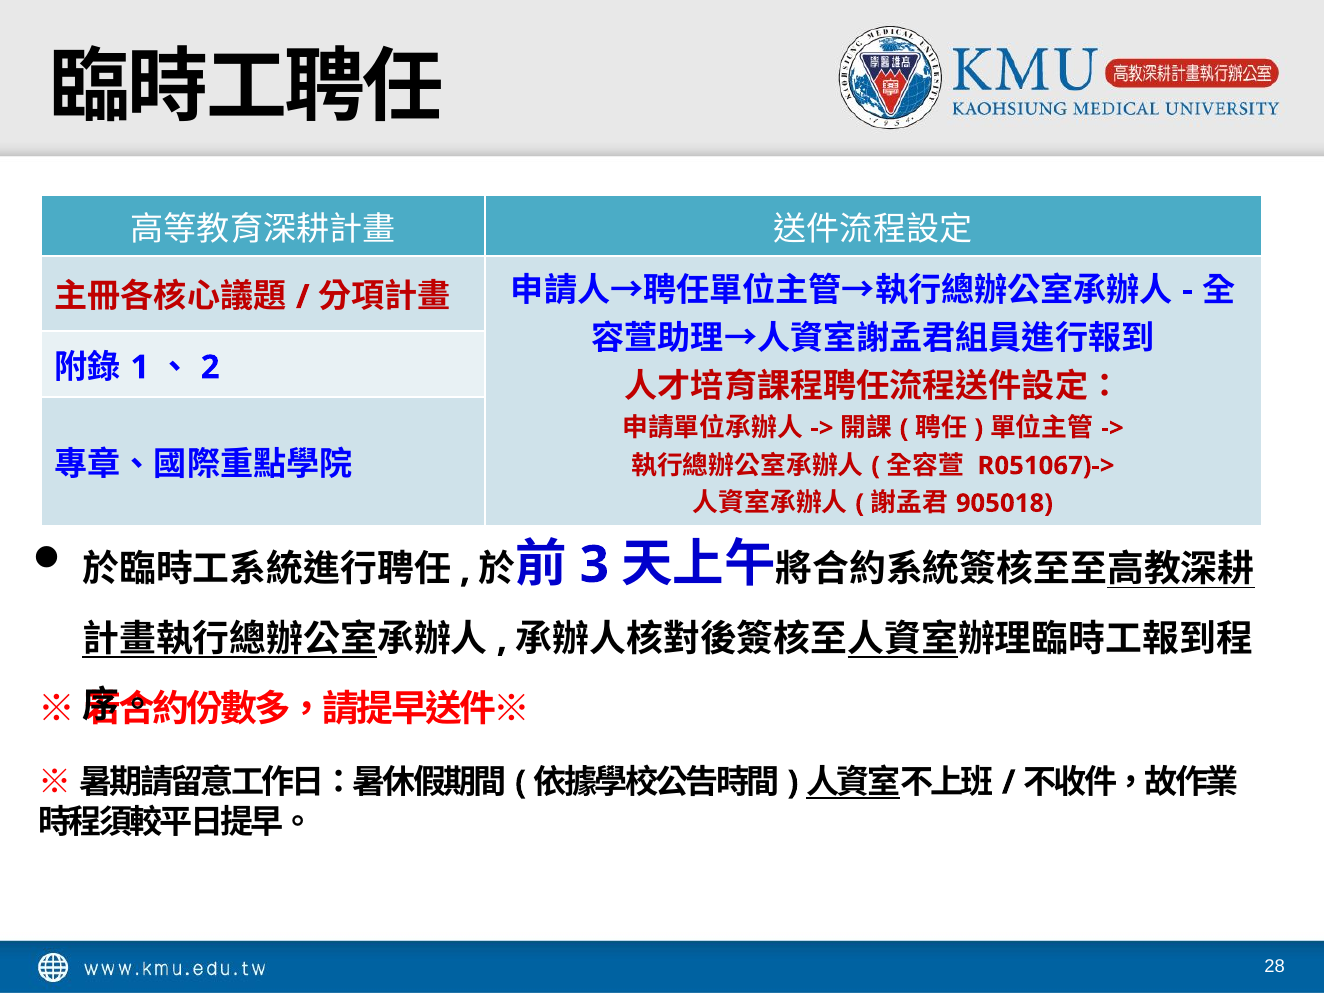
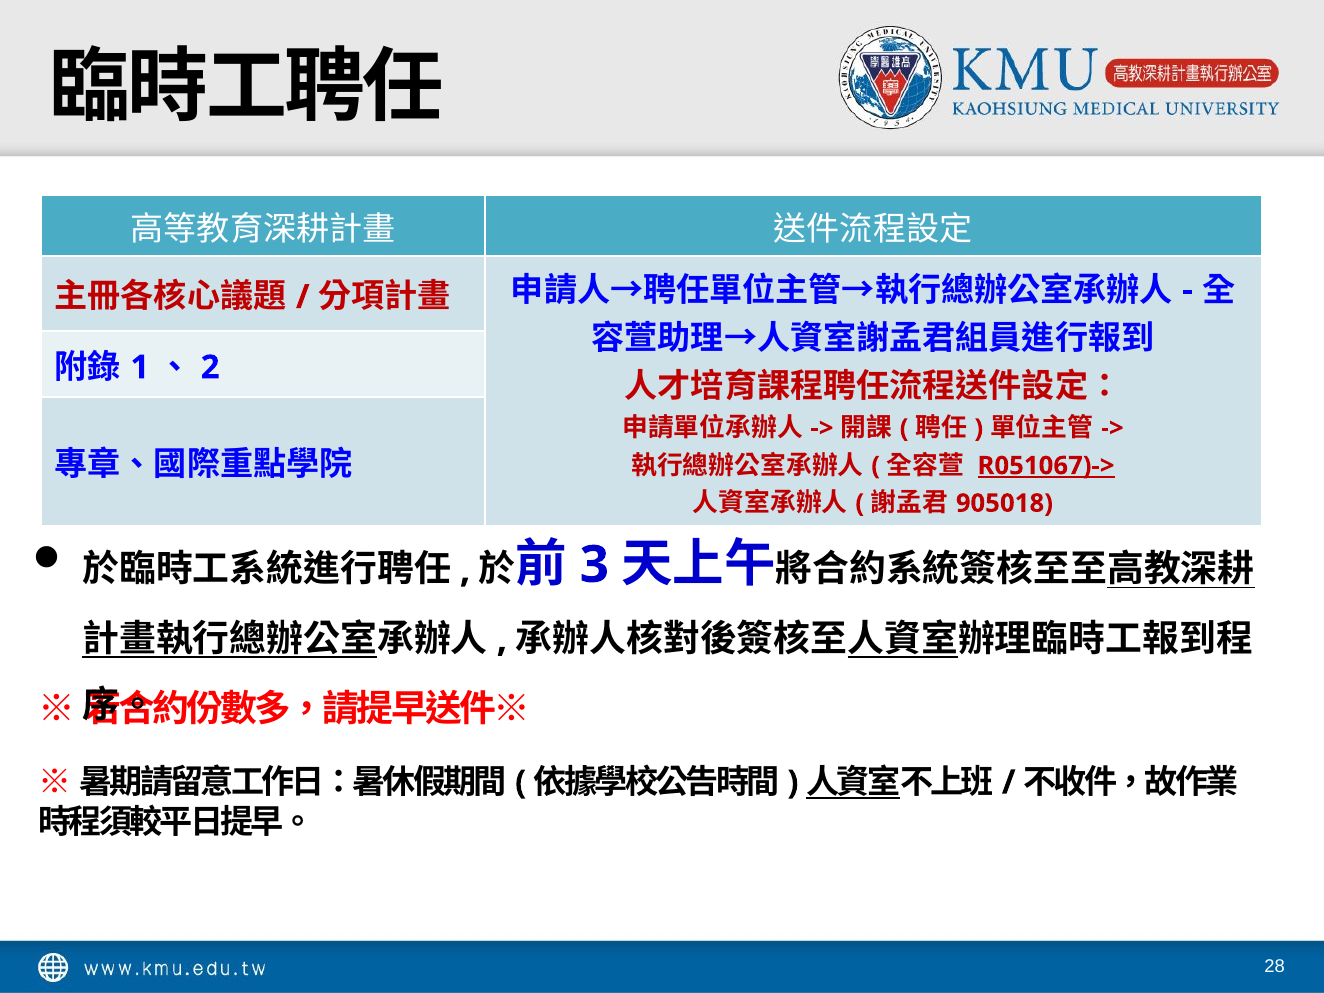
R051067)-> underline: none -> present
